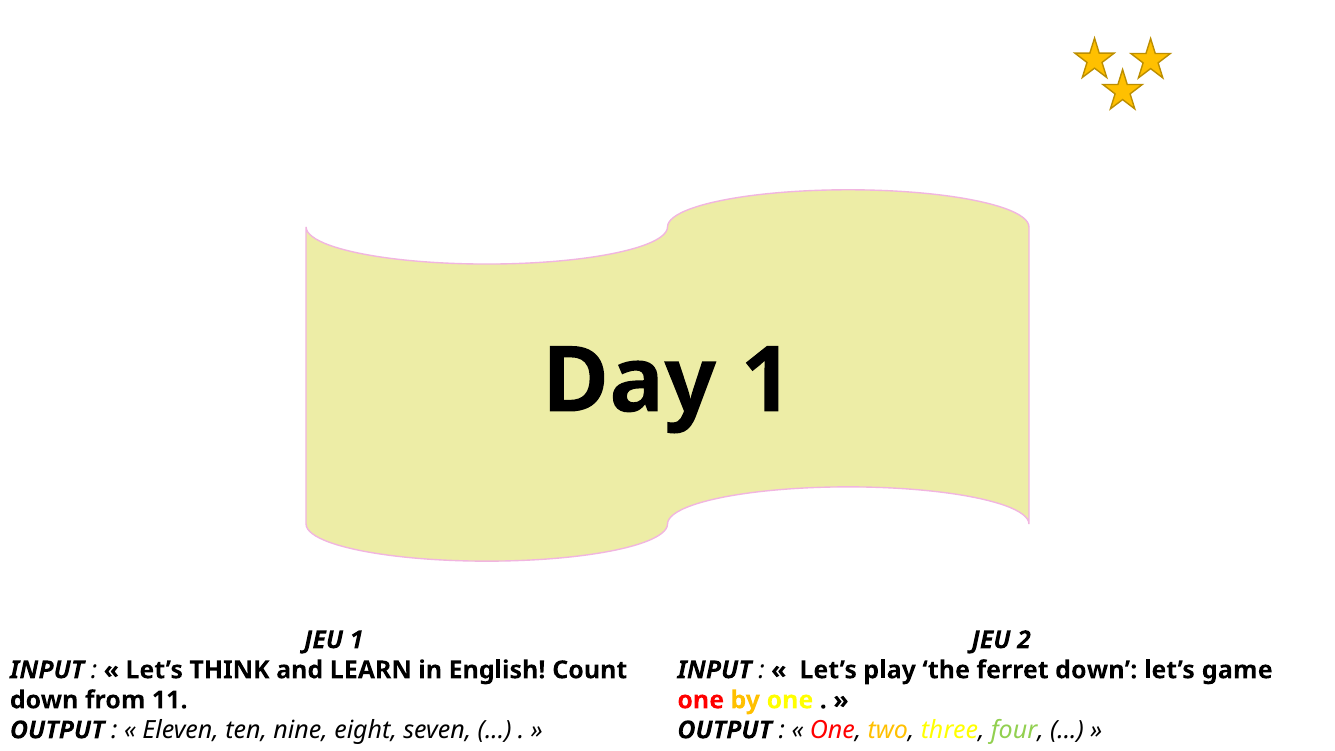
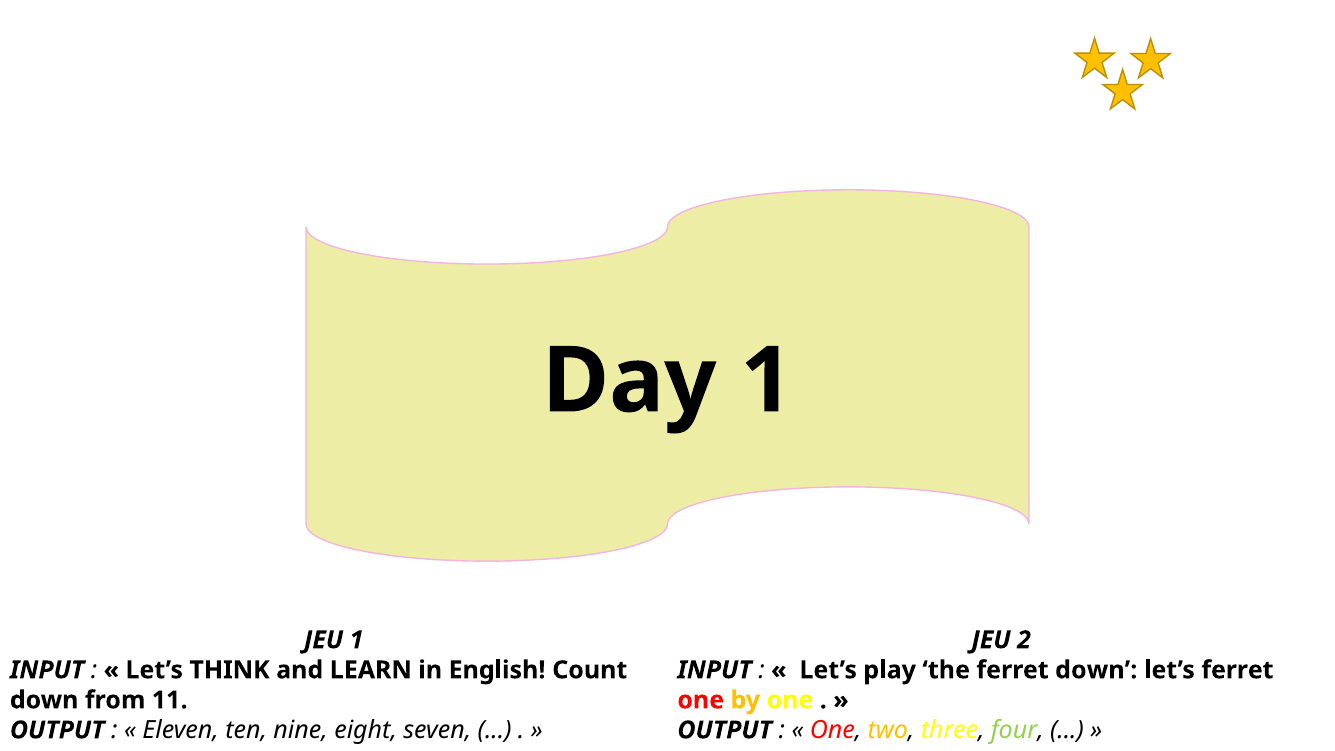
let’s game: game -> ferret
